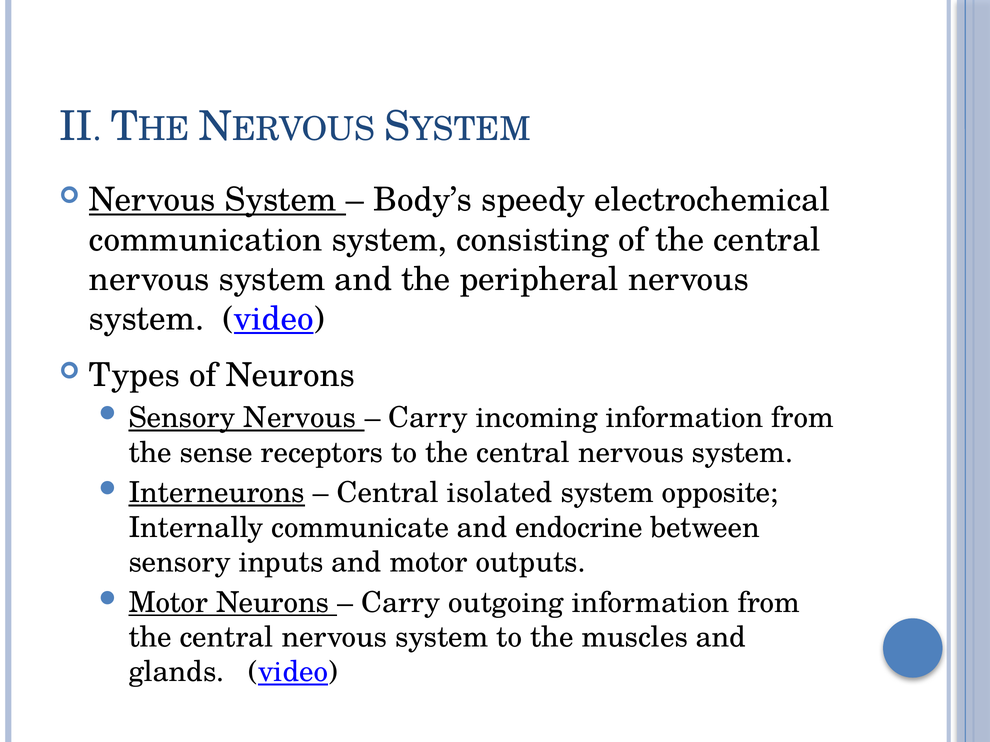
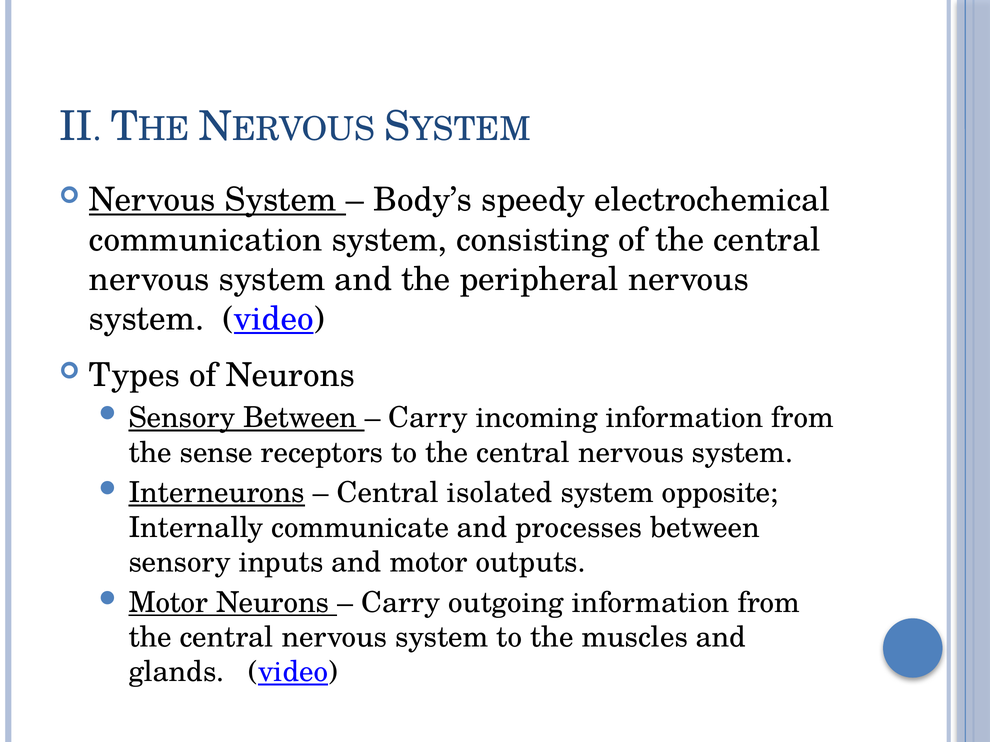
Sensory Nervous: Nervous -> Between
endocrine: endocrine -> processes
